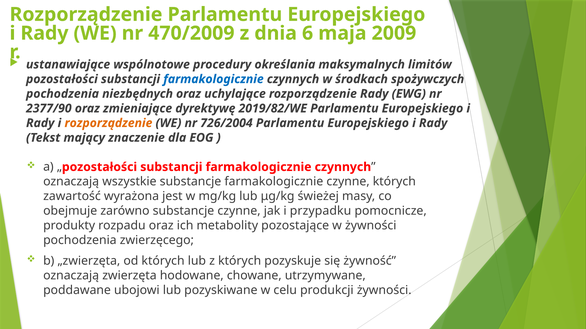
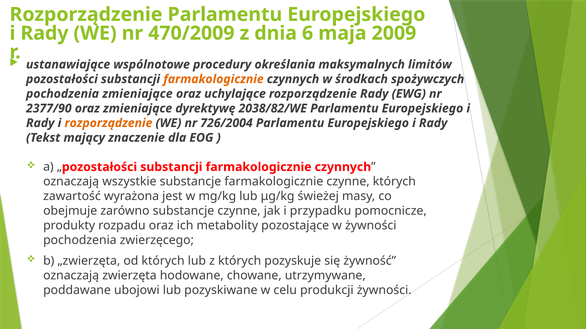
farmakologicznie at (214, 79) colour: blue -> orange
pochodzenia niezbędnych: niezbędnych -> zmieniające
2019/82/WE: 2019/82/WE -> 2038/82/WE
